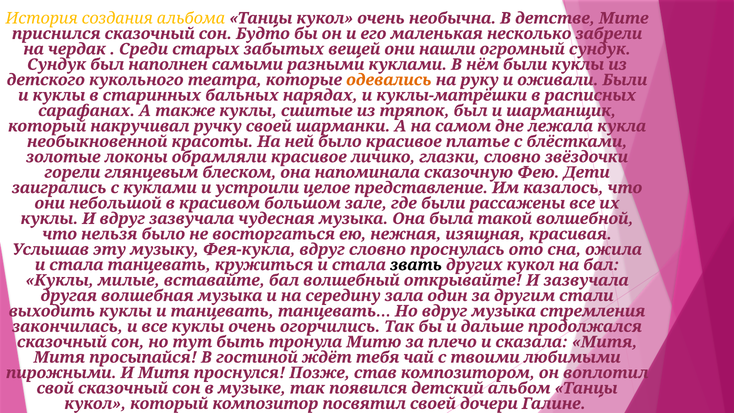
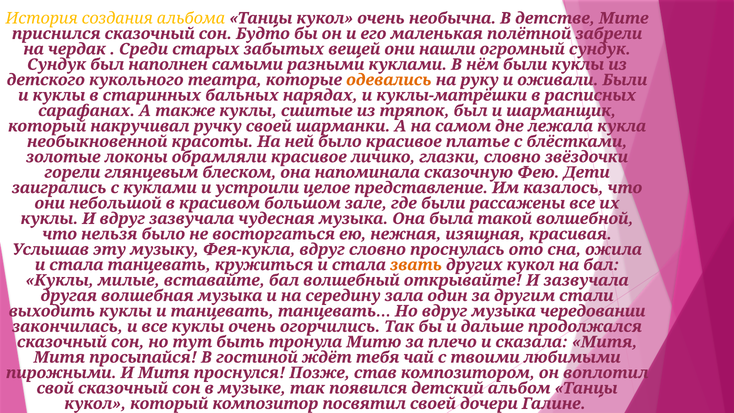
несколько: несколько -> полётной
звать colour: black -> orange
стремления: стремления -> чередовании
